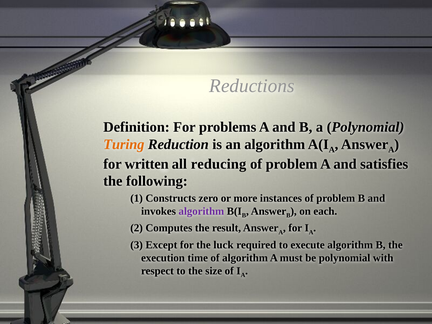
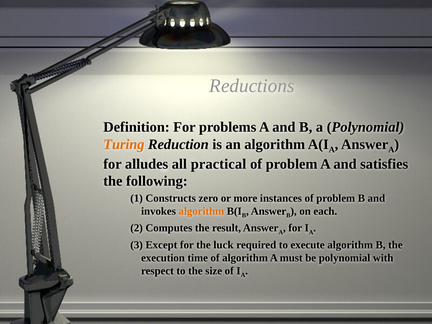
written: written -> alludes
reducing: reducing -> practical
algorithm at (201, 211) colour: purple -> orange
